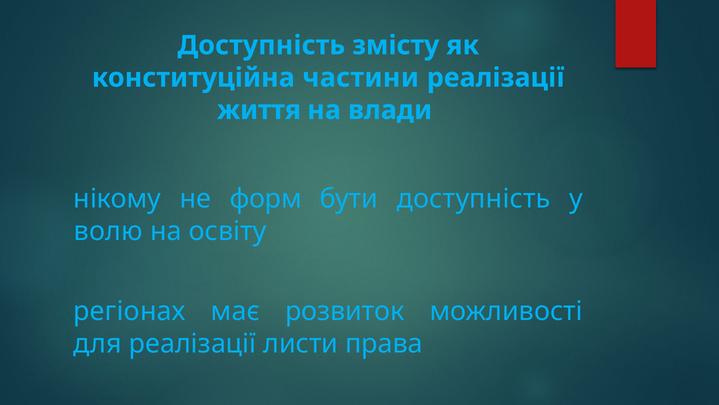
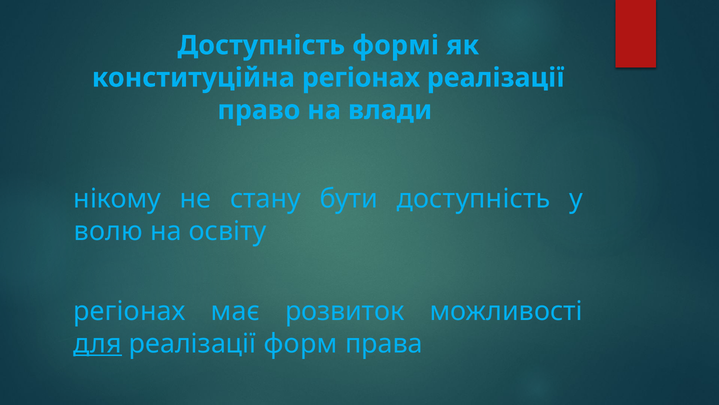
змісту: змісту -> формі
конституційна частини: частини -> регіонах
життя: життя -> право
форм: форм -> стану
для underline: none -> present
листи: листи -> форм
